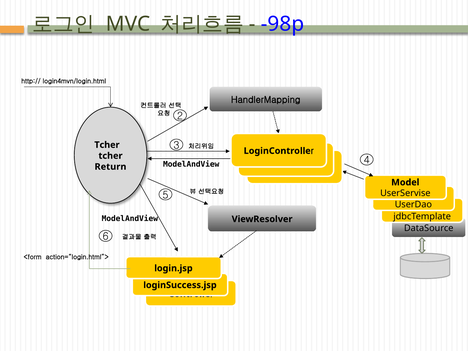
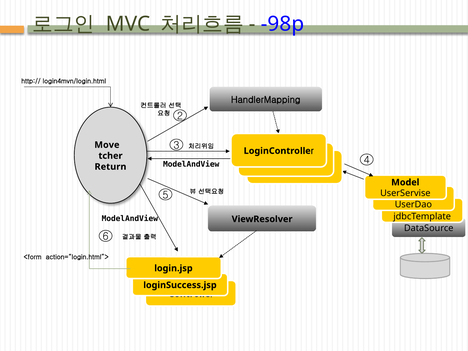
Tcher at (107, 145): Tcher -> Move
